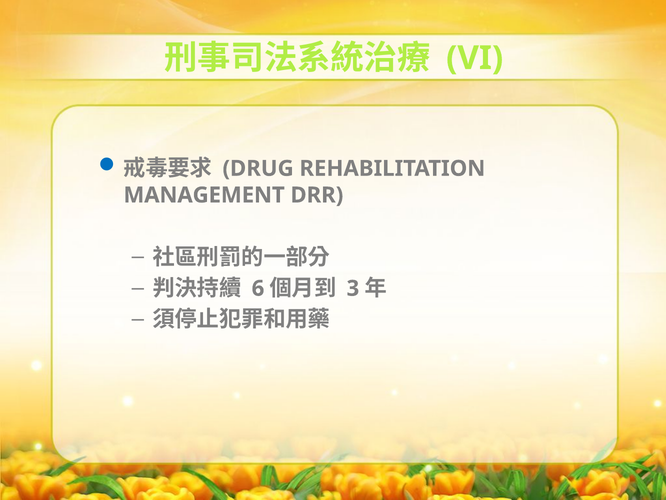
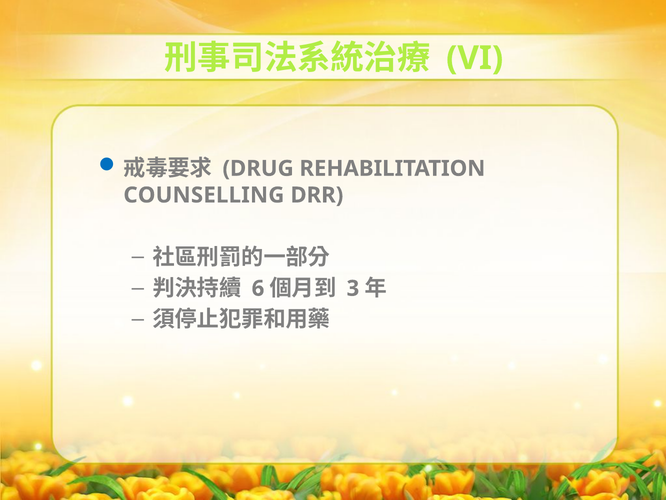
MANAGEMENT: MANAGEMENT -> COUNSELLING
